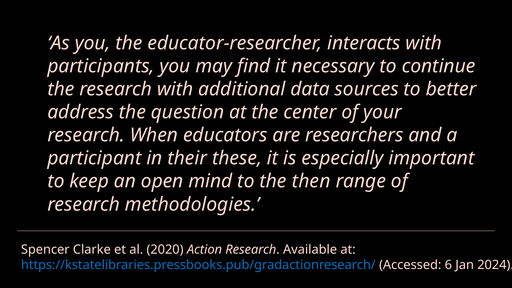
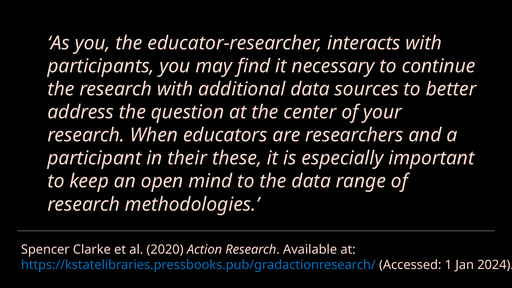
the then: then -> data
6: 6 -> 1
